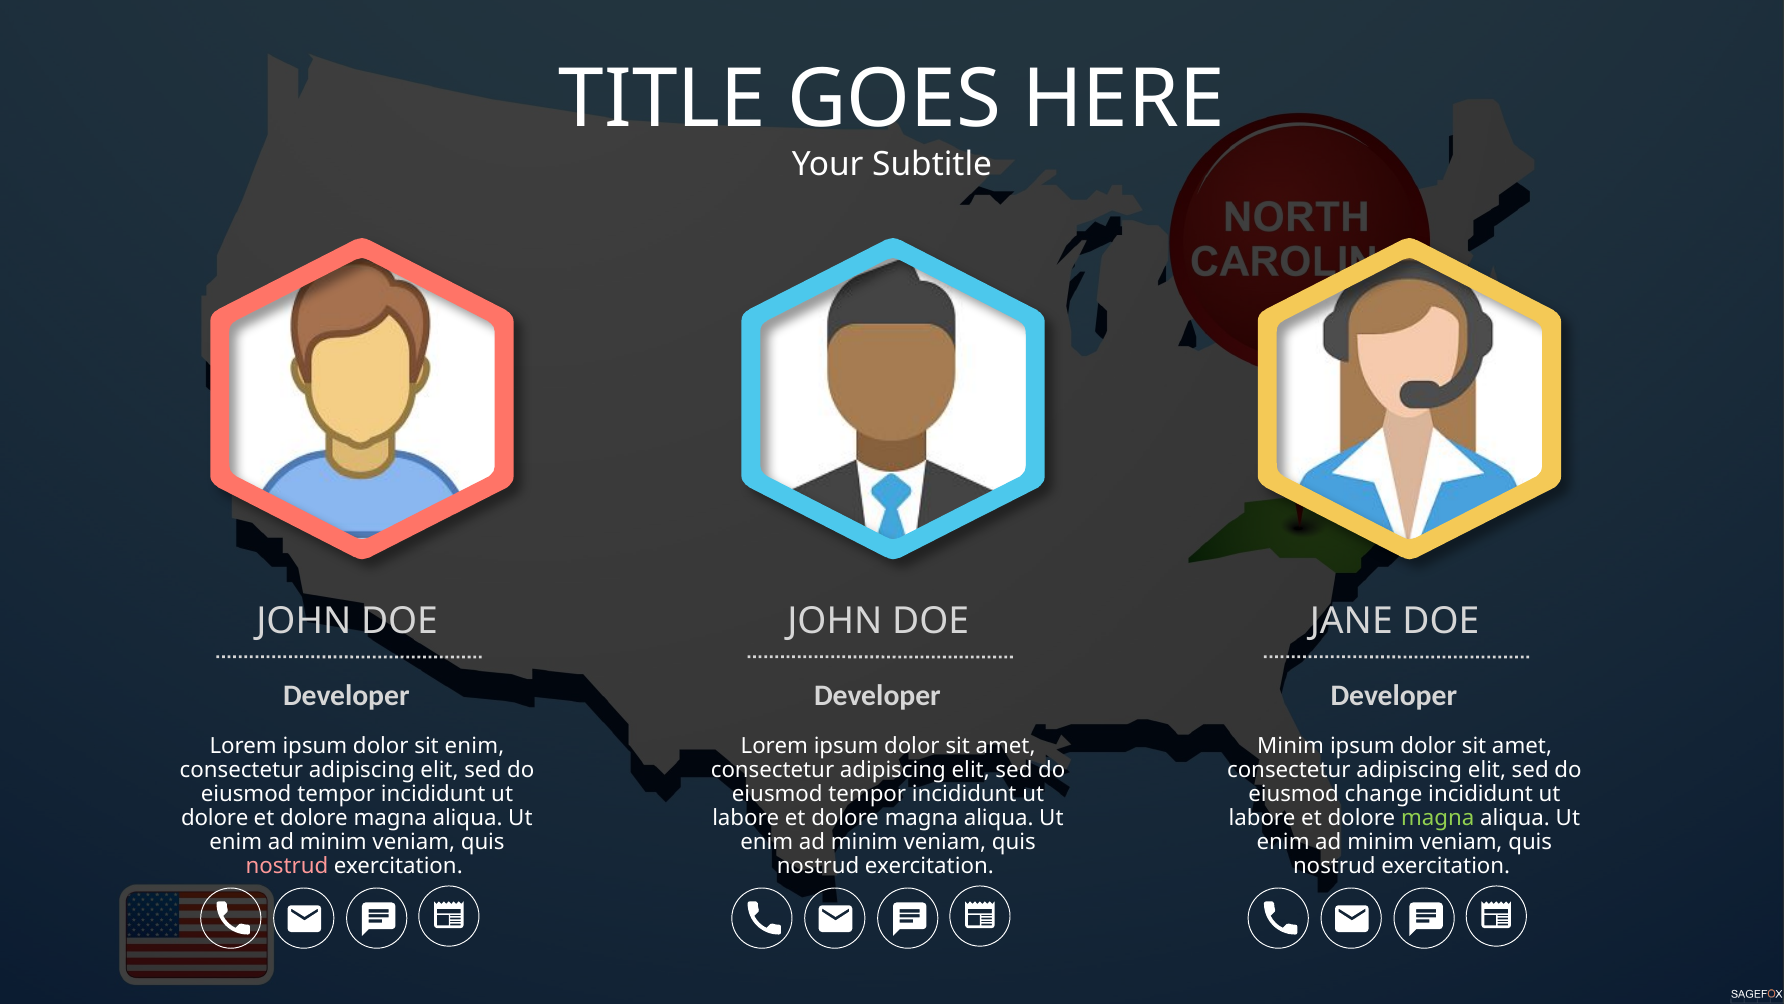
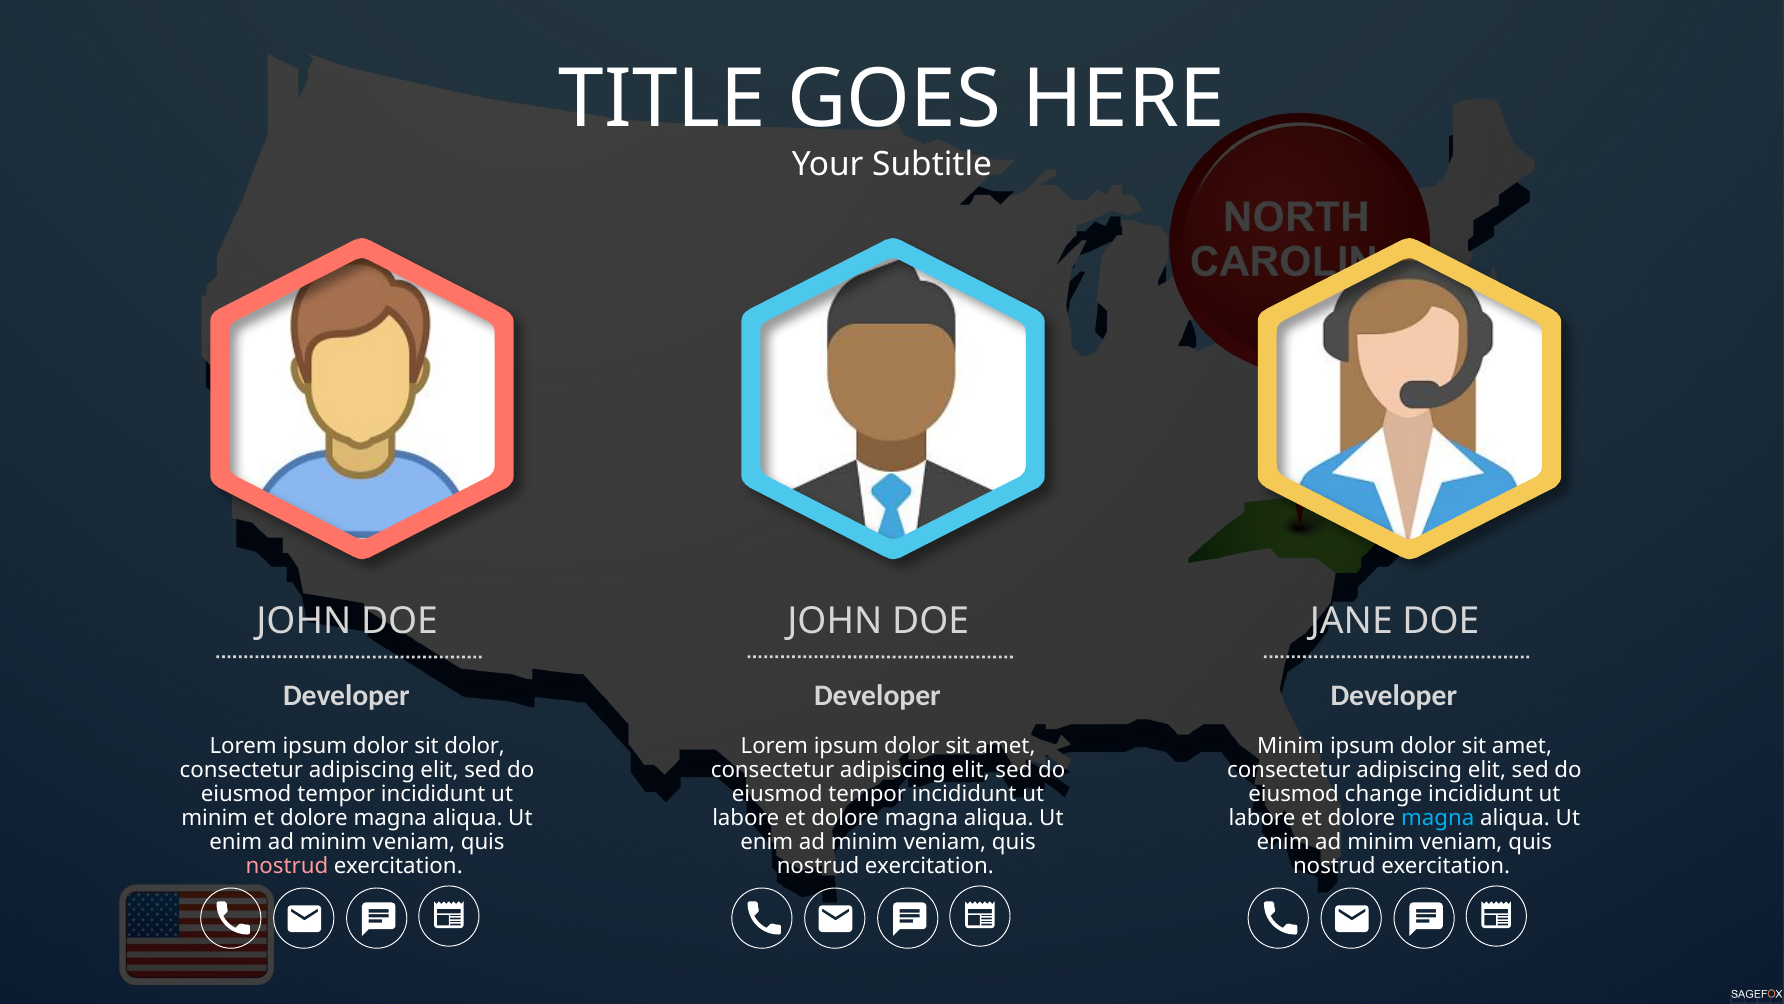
sit enim: enim -> dolor
dolore at (215, 818): dolore -> minim
magna at (1438, 818) colour: light green -> light blue
